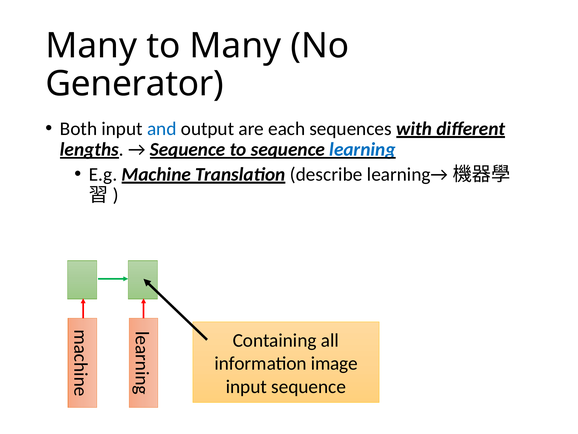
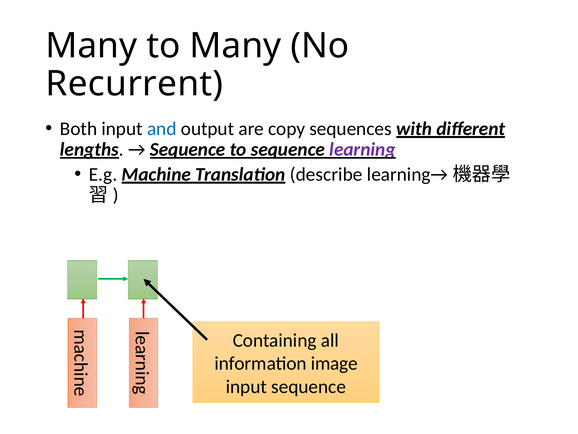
Generator: Generator -> Recurrent
each: each -> copy
learning colour: blue -> purple
